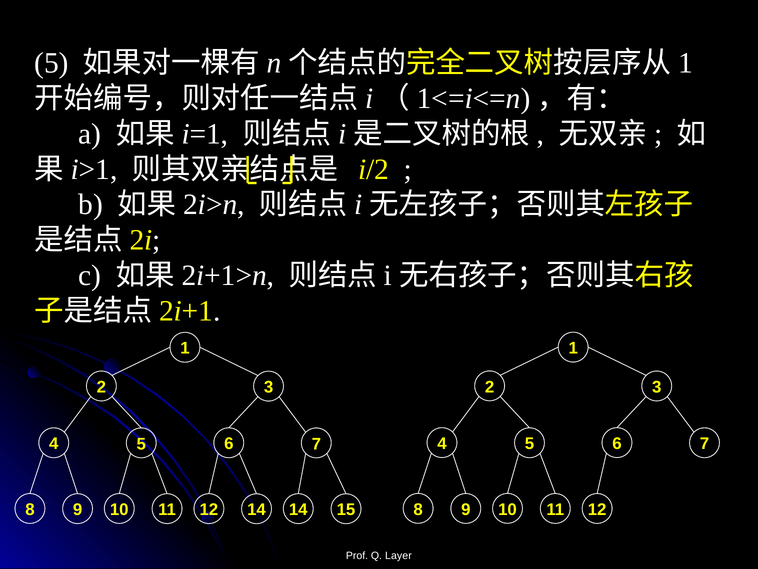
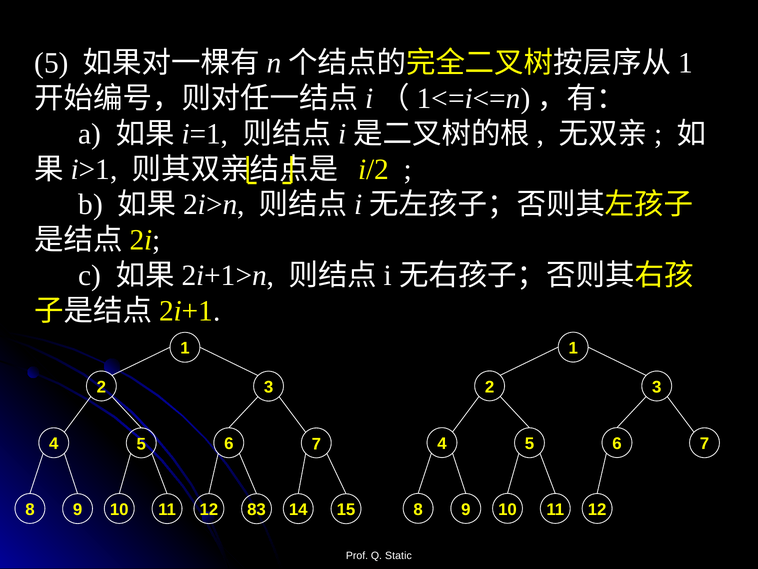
12 14: 14 -> 83
Layer: Layer -> Static
